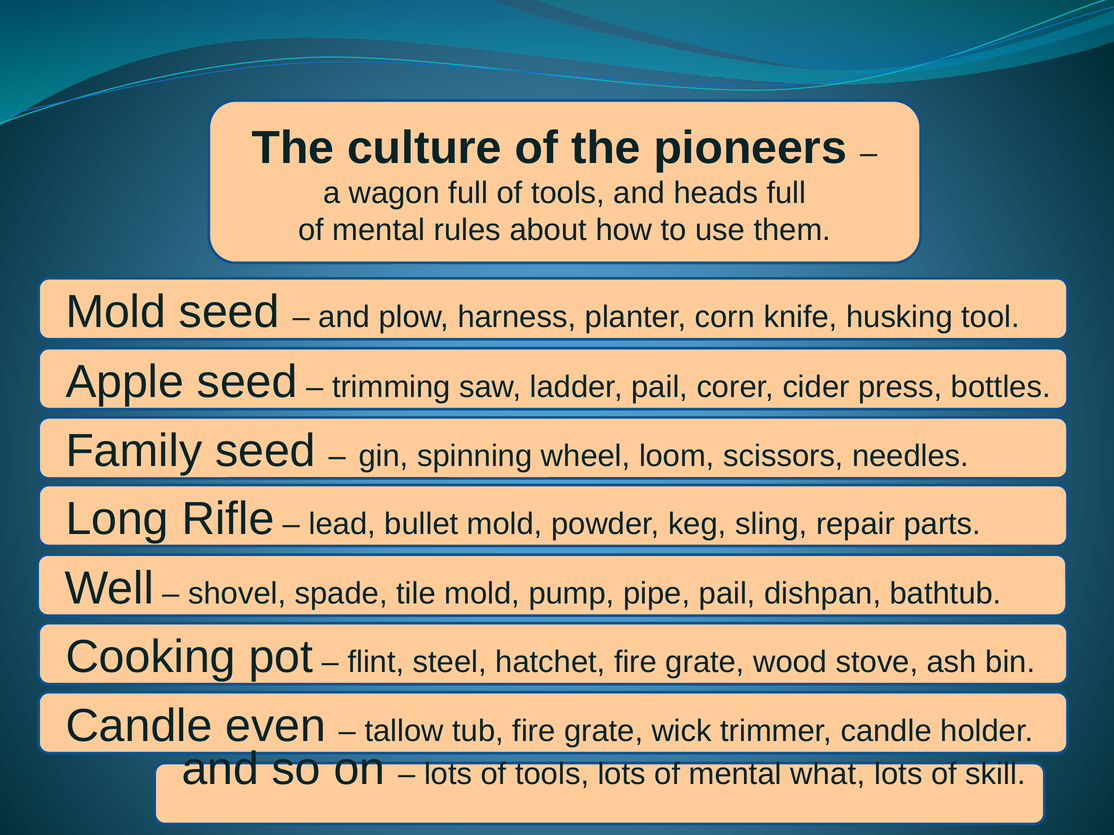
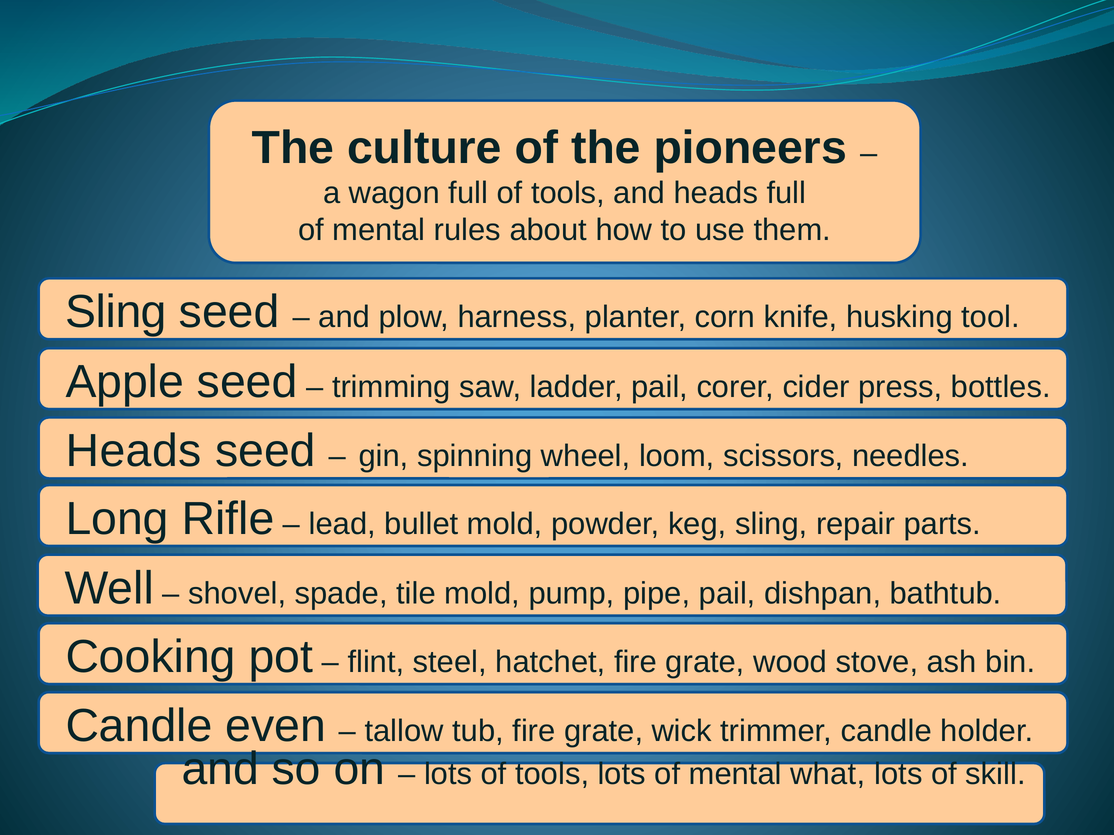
Mold at (116, 312): Mold -> Sling
Family at (134, 451): Family -> Heads
